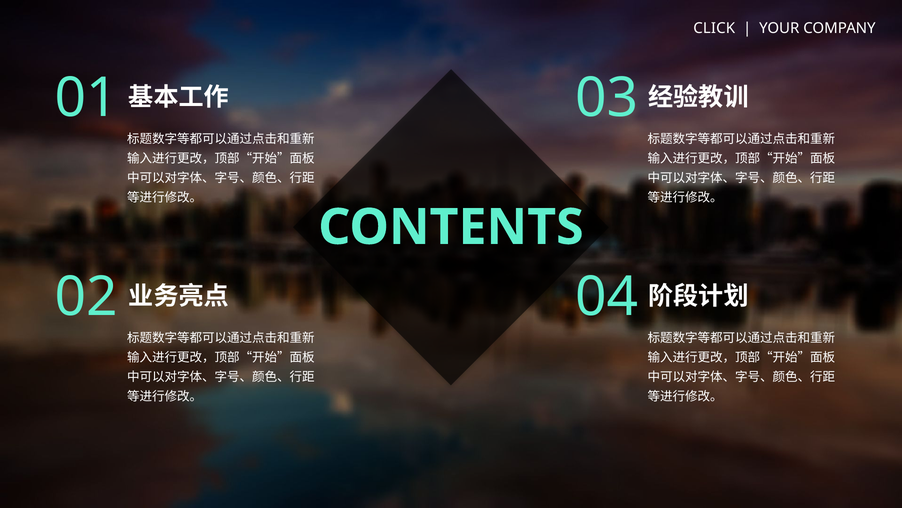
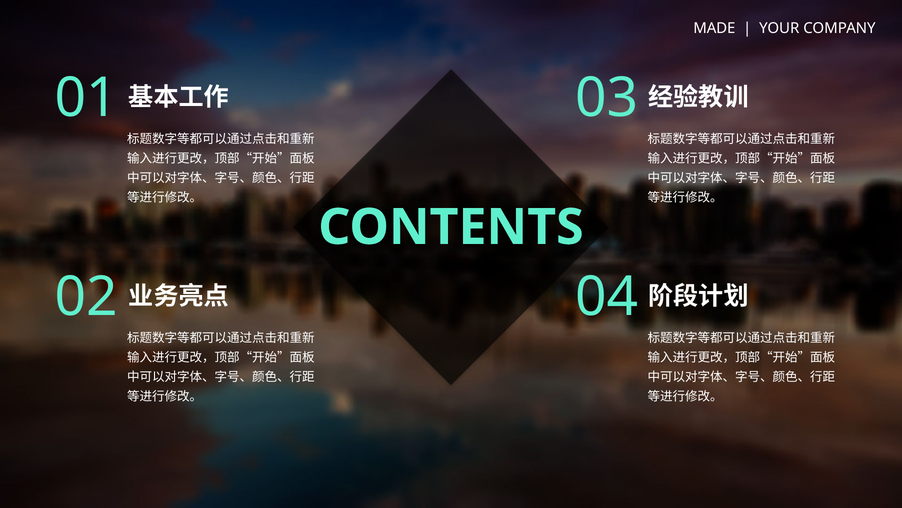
CLICK: CLICK -> MADE
